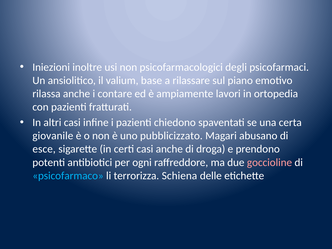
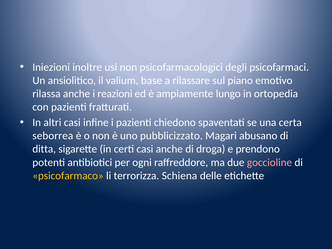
contare: contare -> reazioni
lavori: lavori -> lungo
giovanile: giovanile -> seborrea
esce: esce -> ditta
psicofarmaco colour: light blue -> yellow
